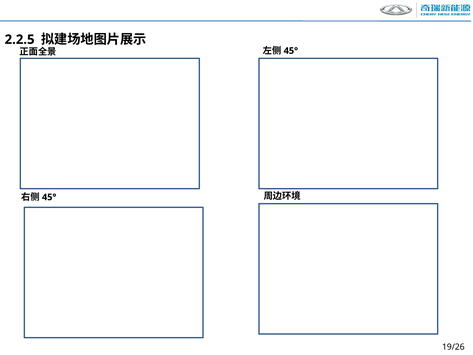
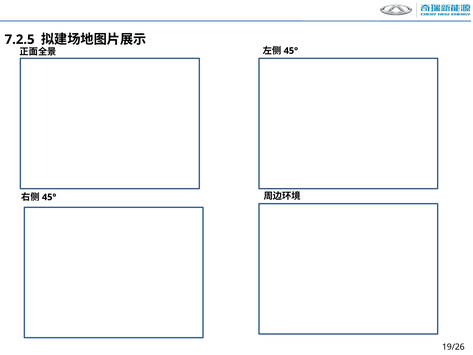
2.2.5: 2.2.5 -> 7.2.5
